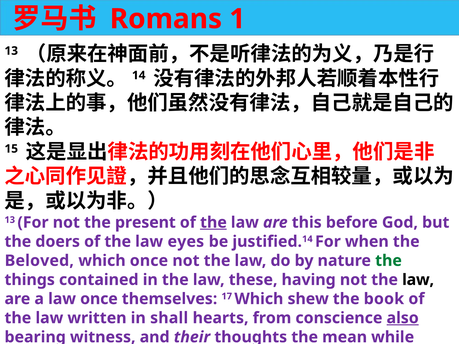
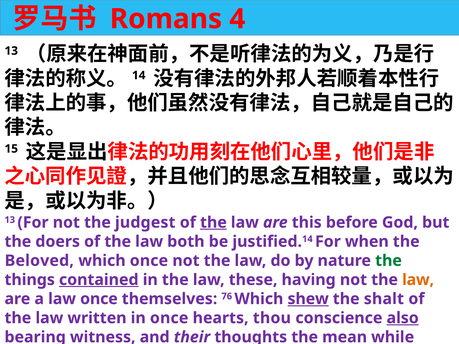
1: 1 -> 4
present: present -> judgest
eyes: eyes -> both
contained underline: none -> present
law at (418, 280) colour: black -> orange
17: 17 -> 76
shew underline: none -> present
book: book -> shalt
in shall: shall -> once
from: from -> thou
